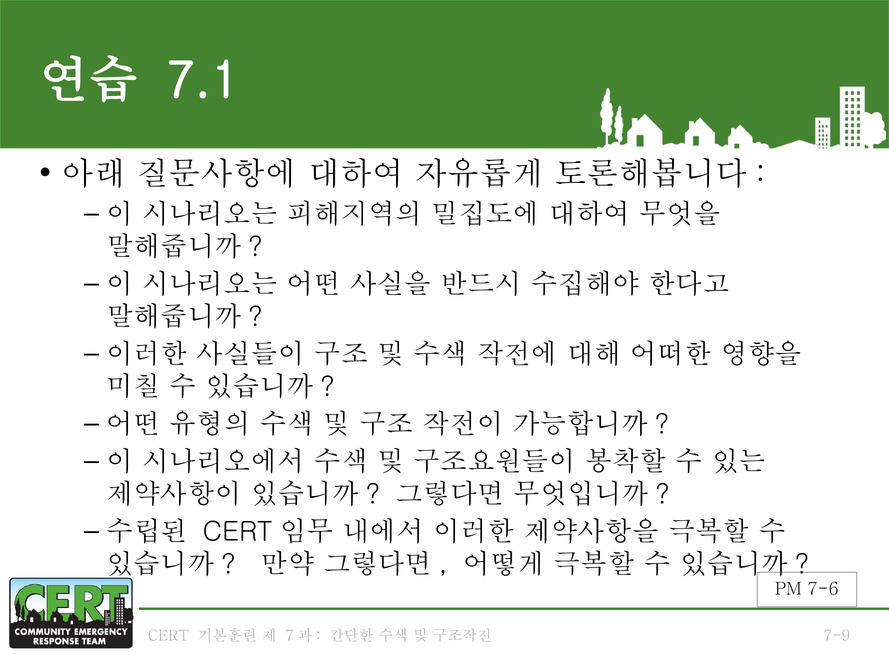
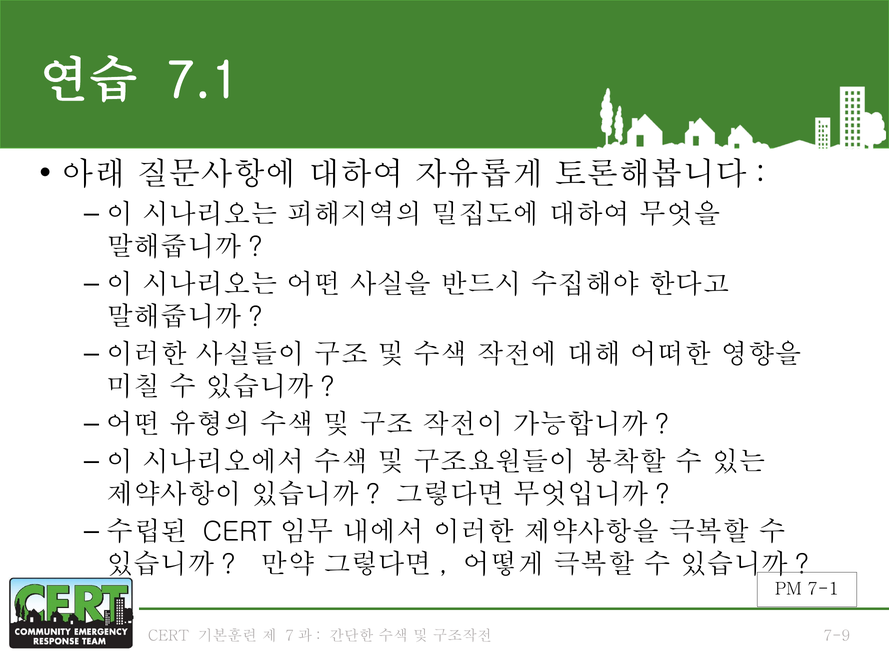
7-6: 7-6 -> 7-1
